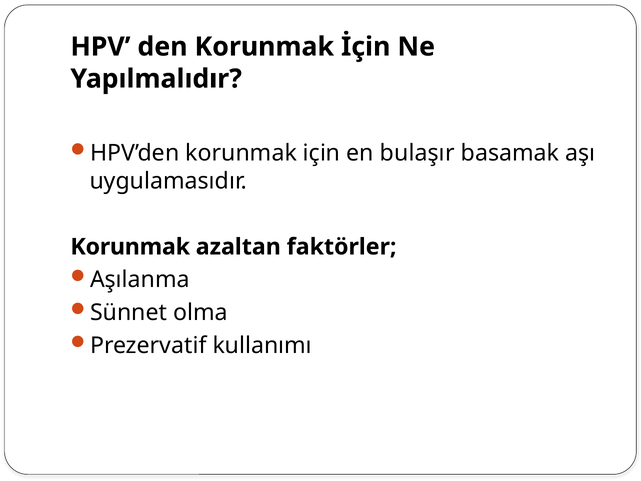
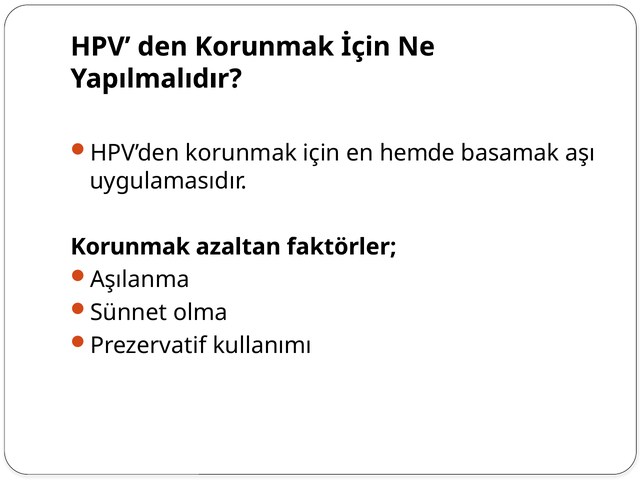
bulaşır: bulaşır -> hemde
